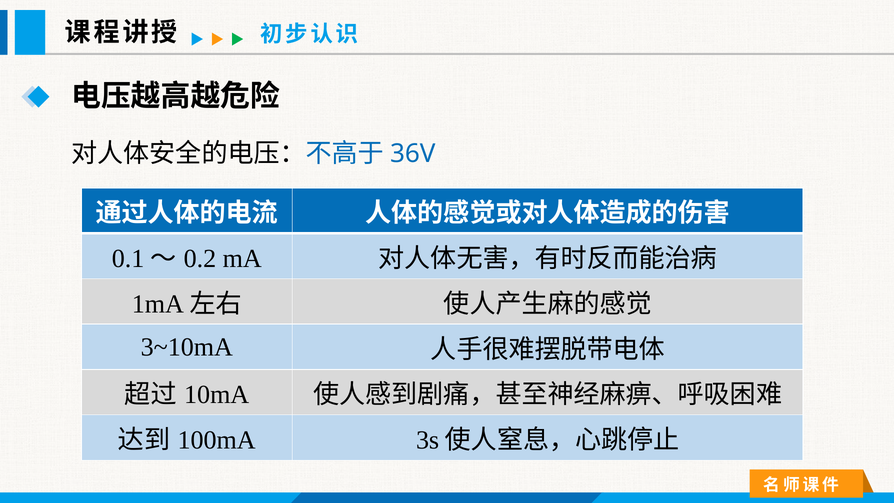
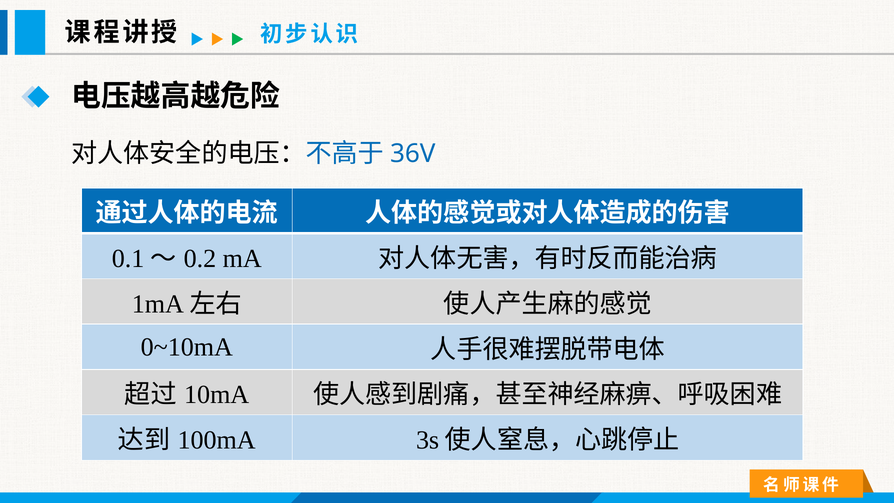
3~10mA: 3~10mA -> 0~10mA
